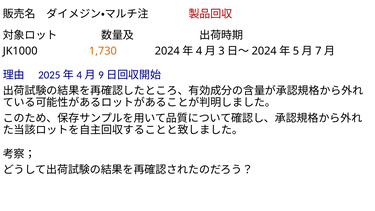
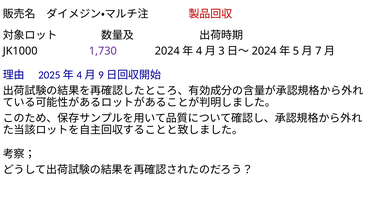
1,730 colour: orange -> purple
